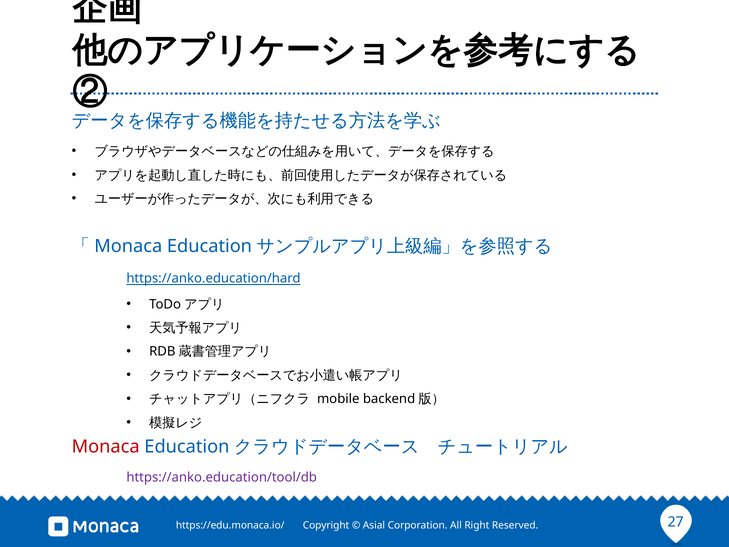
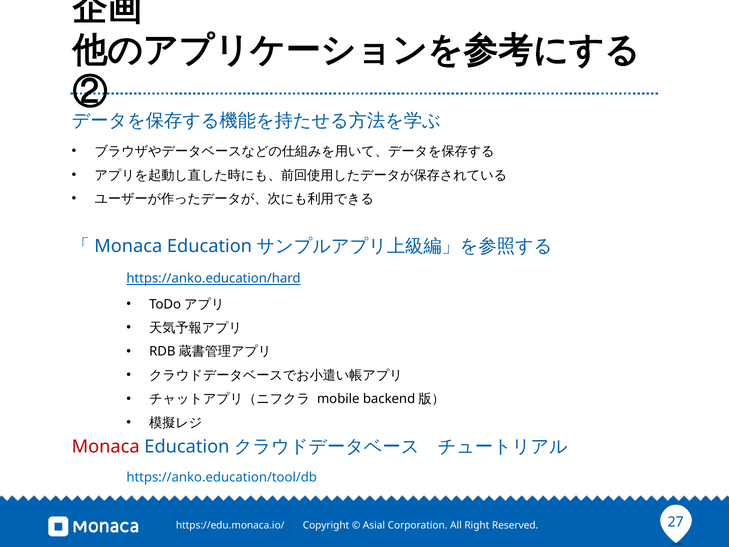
https://anko.education/tool/db colour: purple -> blue
